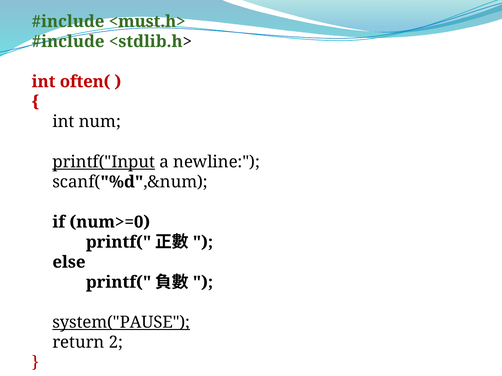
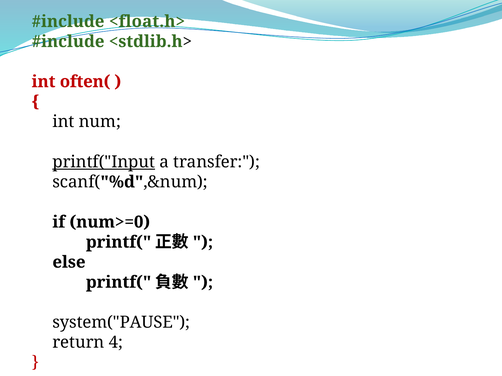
<must.h>: <must.h> -> <float.h>
newline: newline -> transfer
system("PAUSE underline: present -> none
2: 2 -> 4
